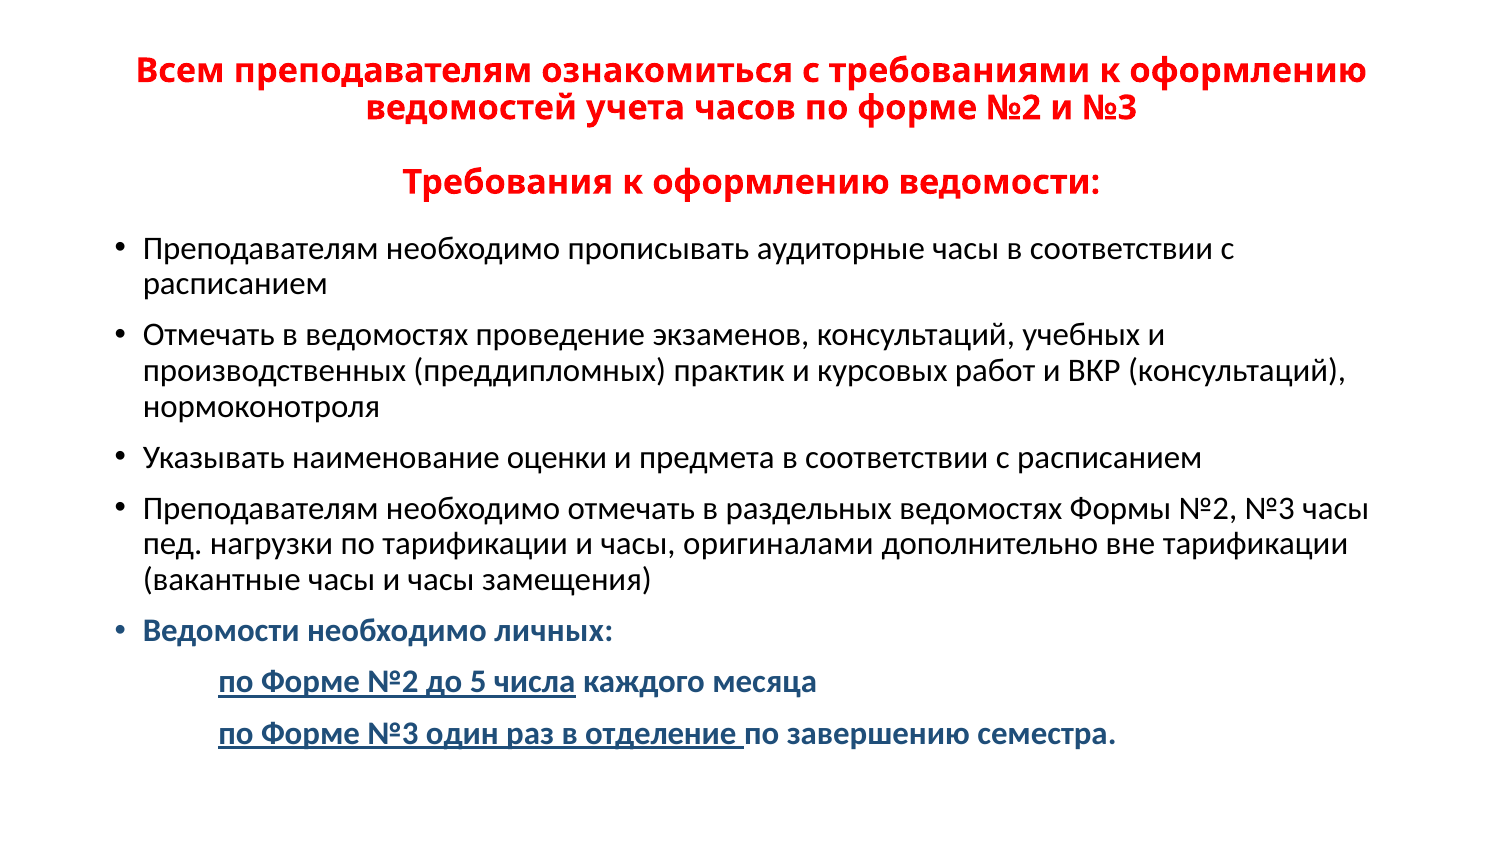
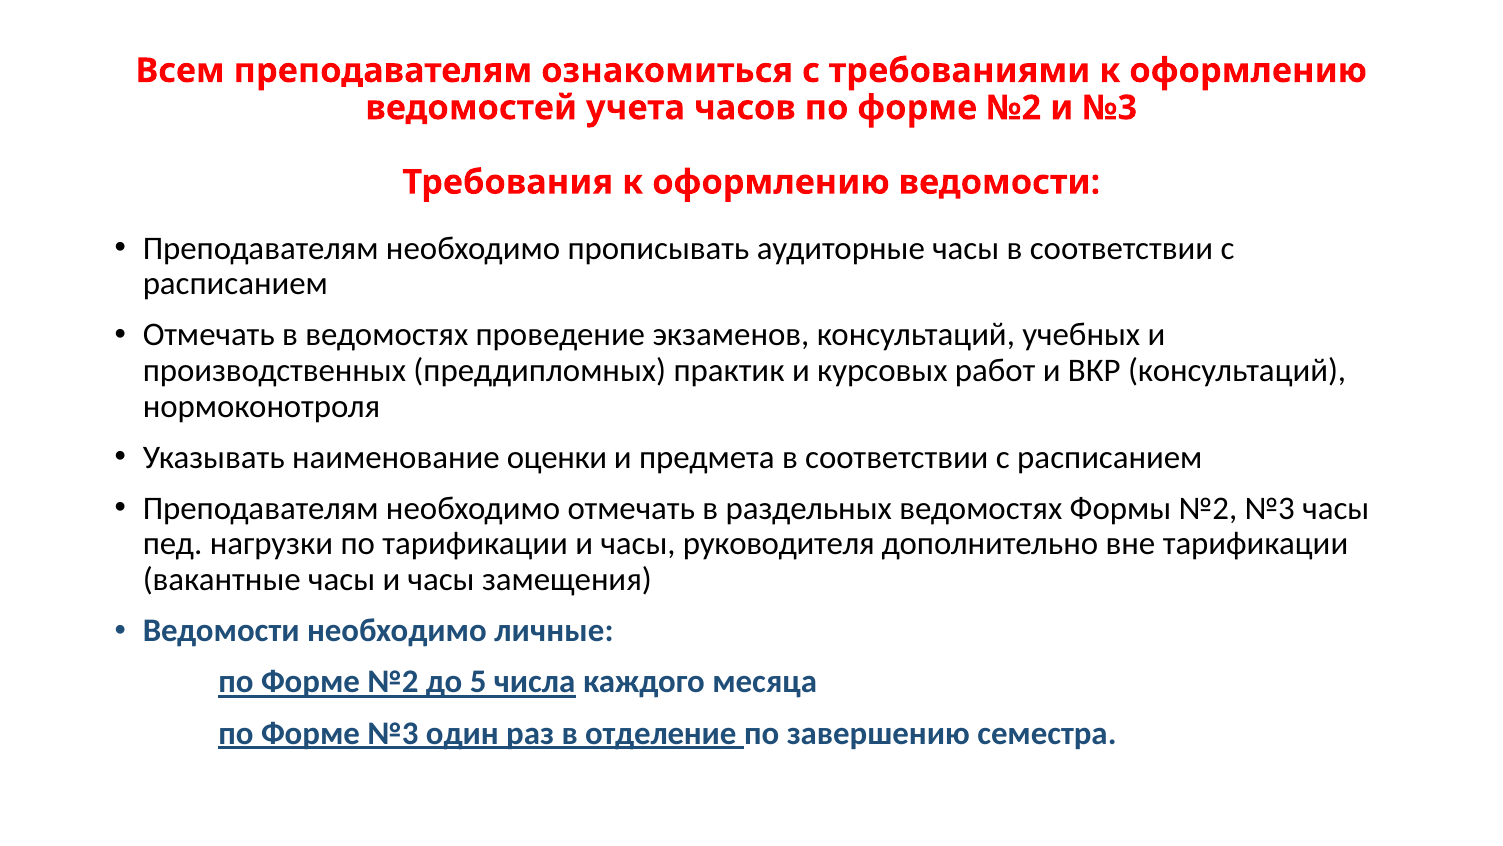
оригиналами: оригиналами -> руководителя
личных: личных -> личные
